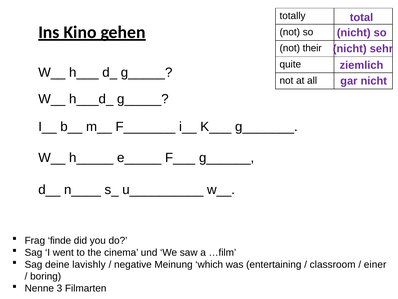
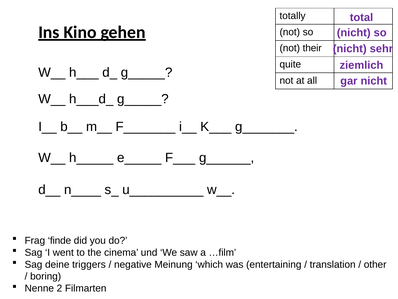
lavishly: lavishly -> triggers
classroom: classroom -> translation
einer: einer -> other
3: 3 -> 2
